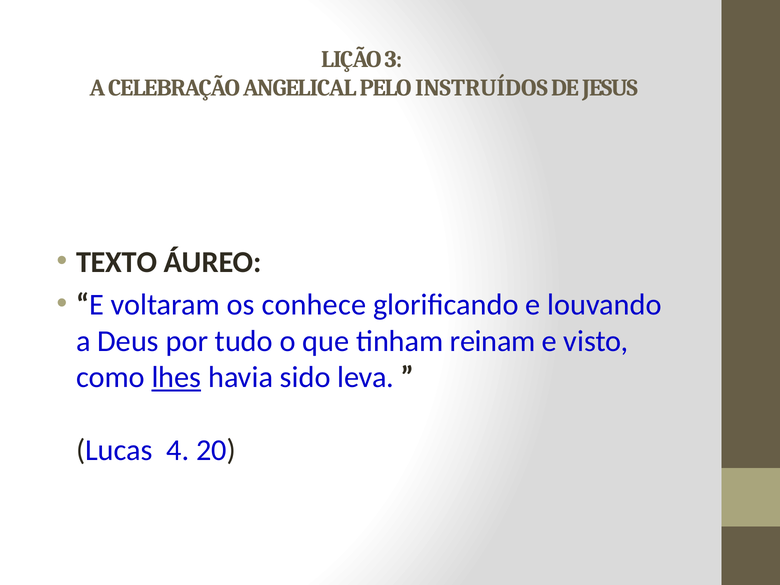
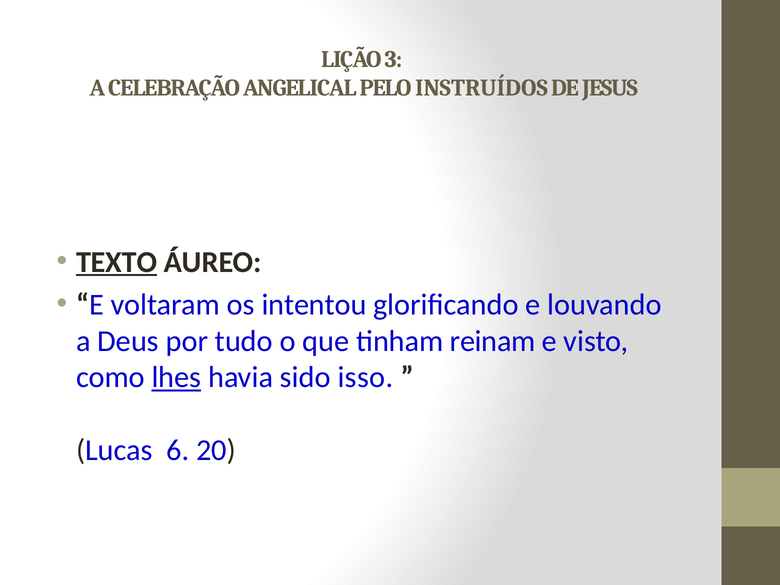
TEXTO underline: none -> present
conhece: conhece -> intentou
leva: leva -> isso
4: 4 -> 6
